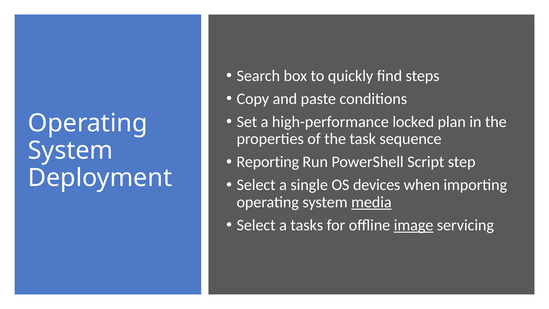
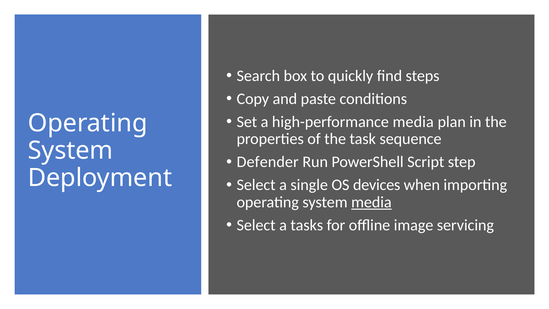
high-performance locked: locked -> media
Reporting: Reporting -> Defender
image underline: present -> none
